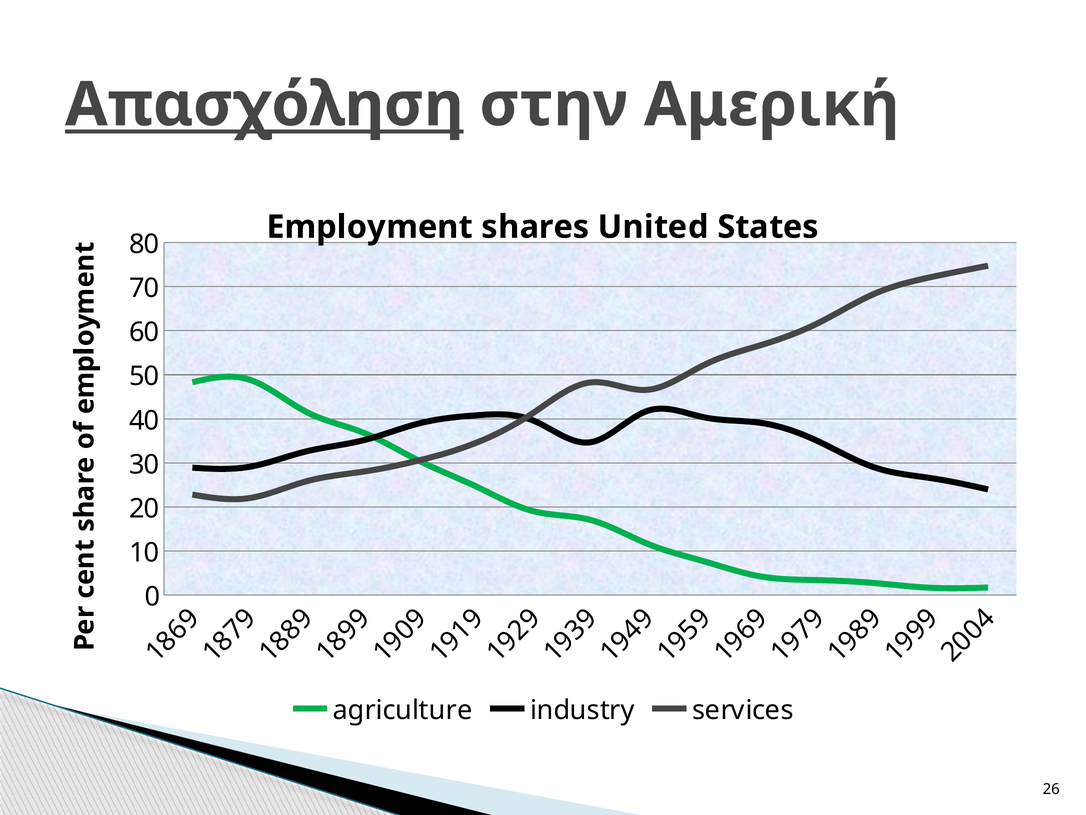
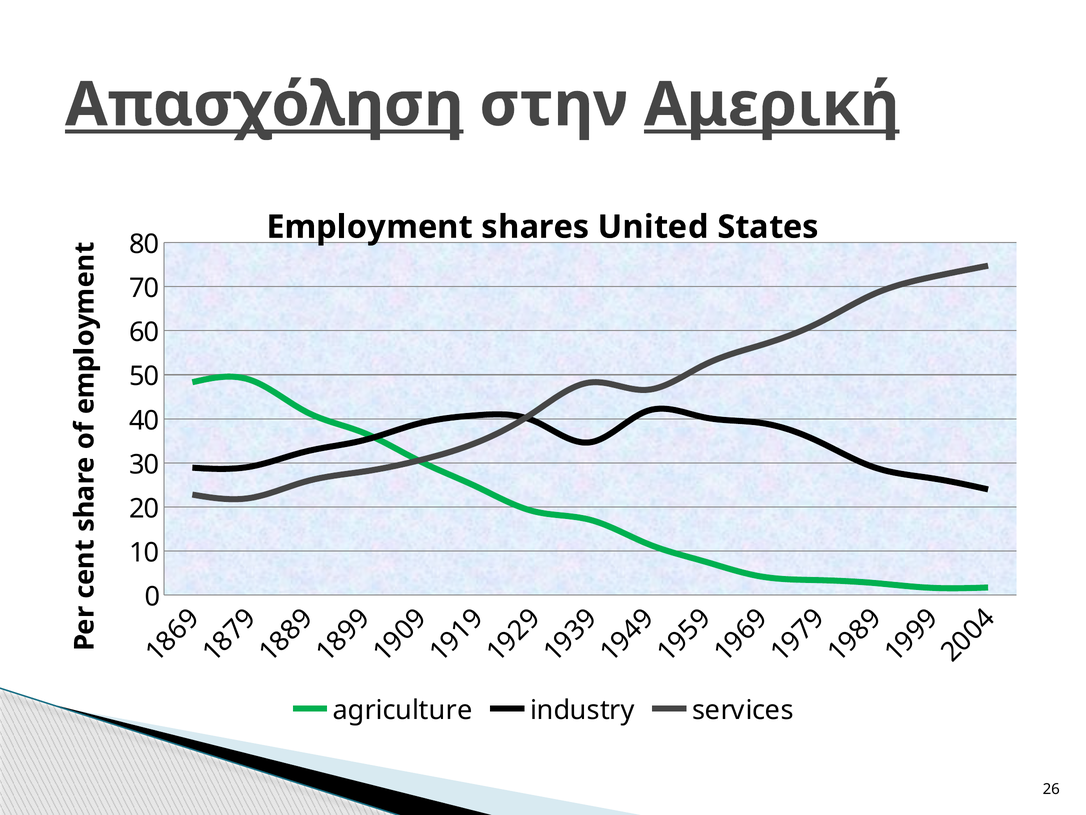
Αμερική underline: none -> present
